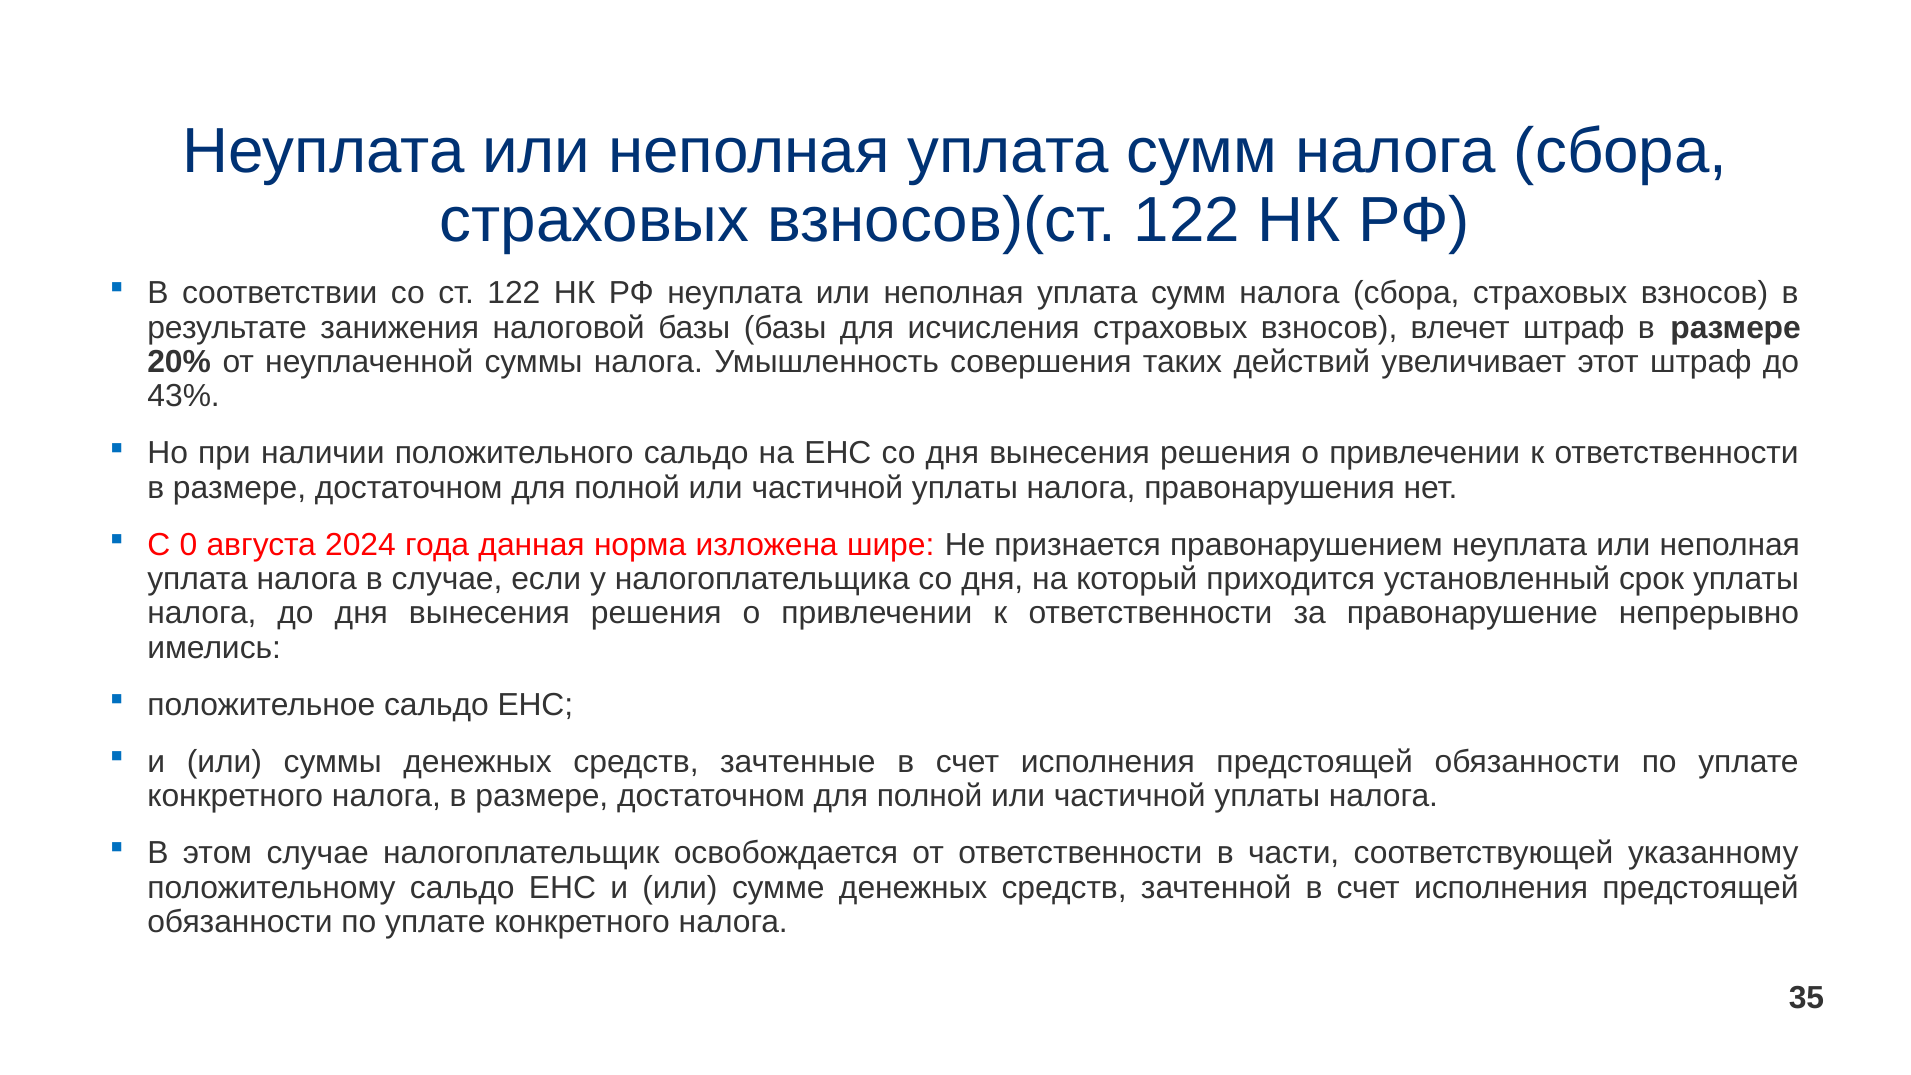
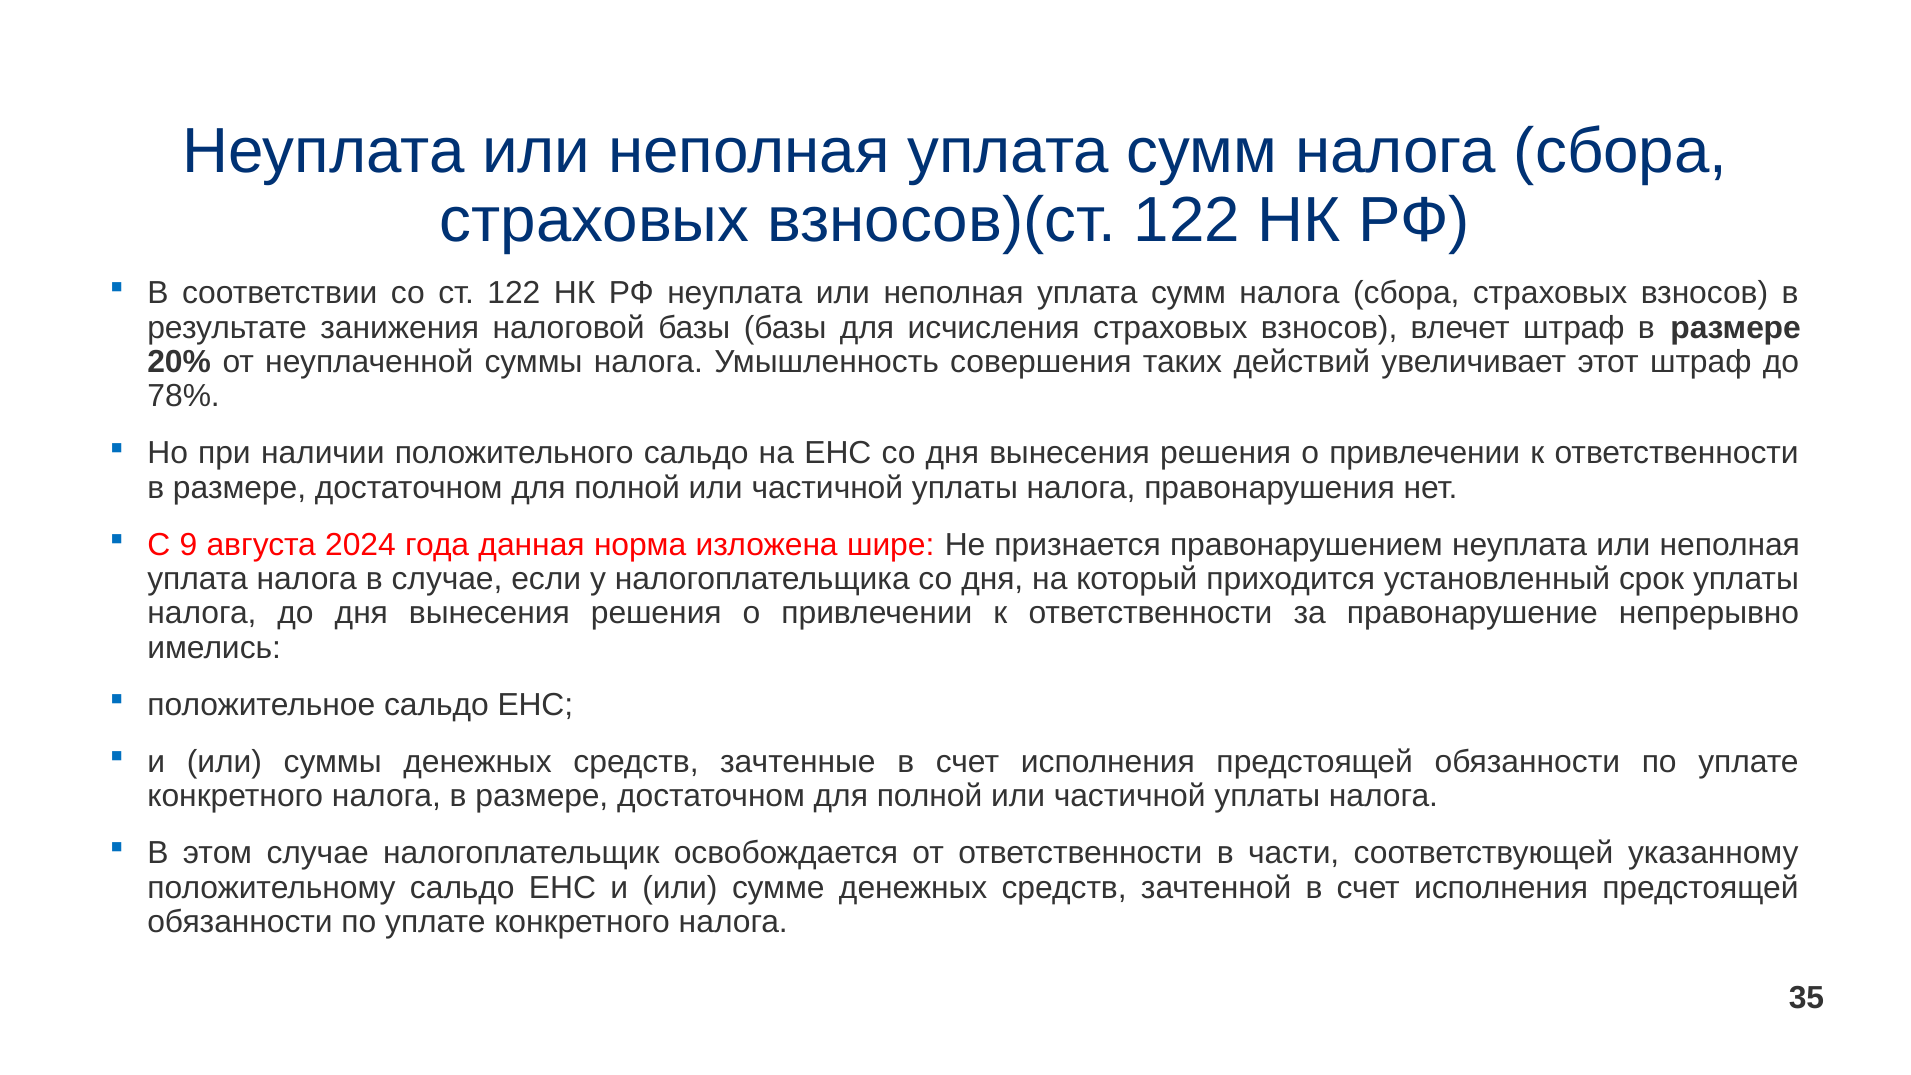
43%: 43% -> 78%
0: 0 -> 9
